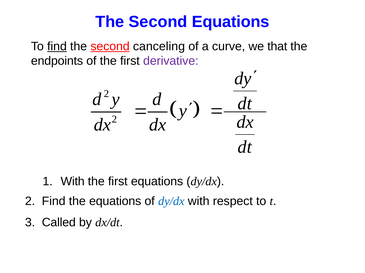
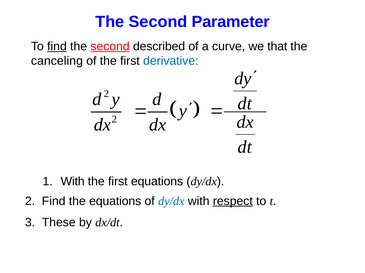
Second Equations: Equations -> Parameter
canceling: canceling -> described
endpoints: endpoints -> canceling
derivative colour: purple -> blue
respect underline: none -> present
Called: Called -> These
